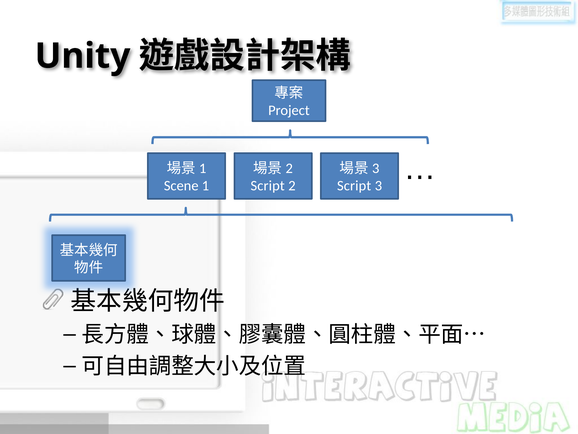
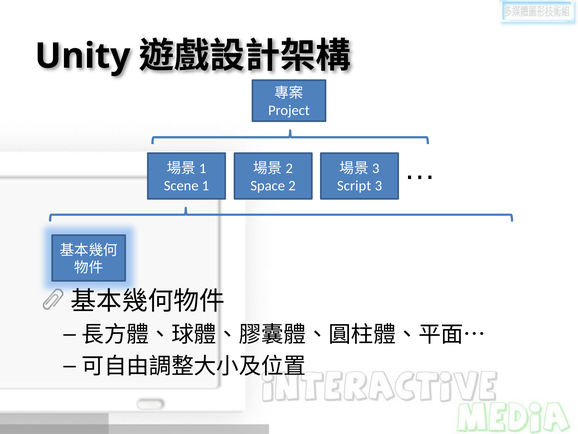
Script at (268, 185): Script -> Space
